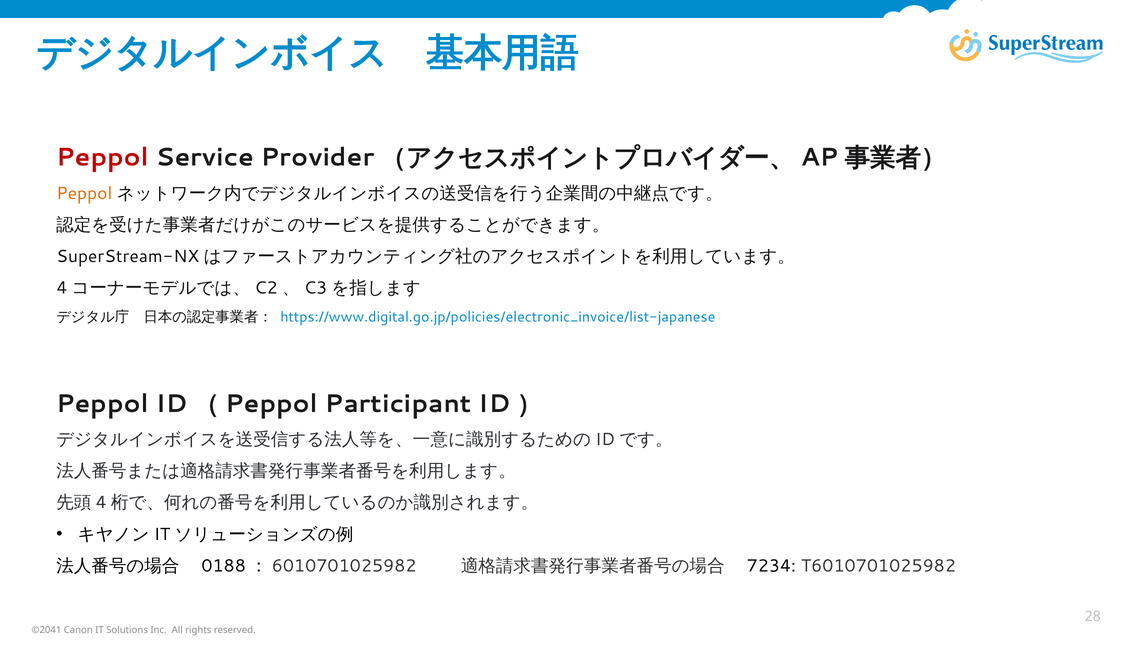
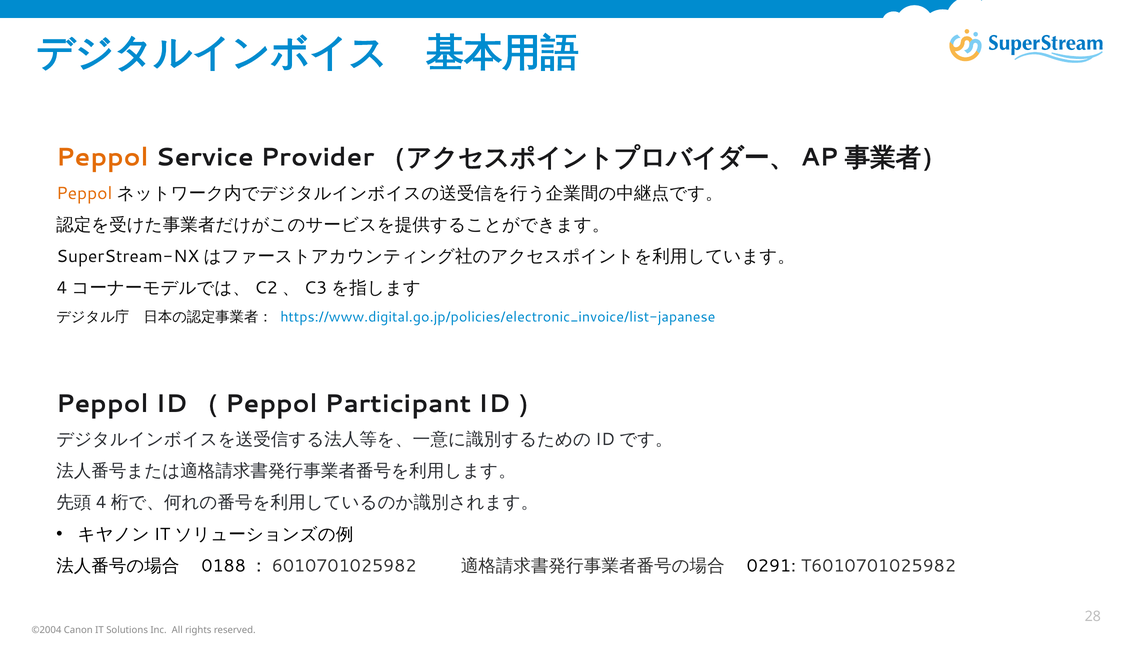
Peppol at (103, 158) colour: red -> orange
7234: 7234 -> 0291
©2041: ©2041 -> ©2004
